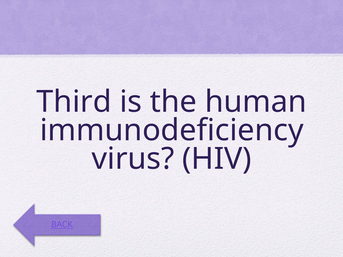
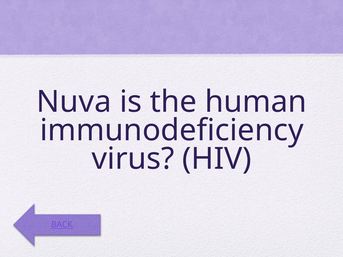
Third: Third -> Nuva
